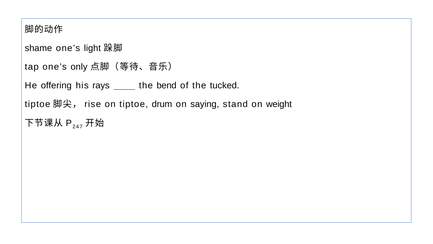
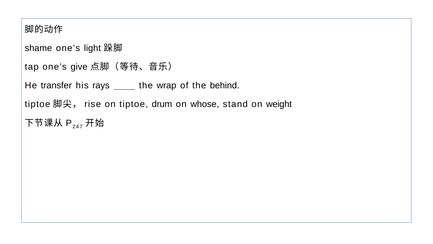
only: only -> give
offering: offering -> transfer
bend: bend -> wrap
tucked: tucked -> behind
saying: saying -> whose
